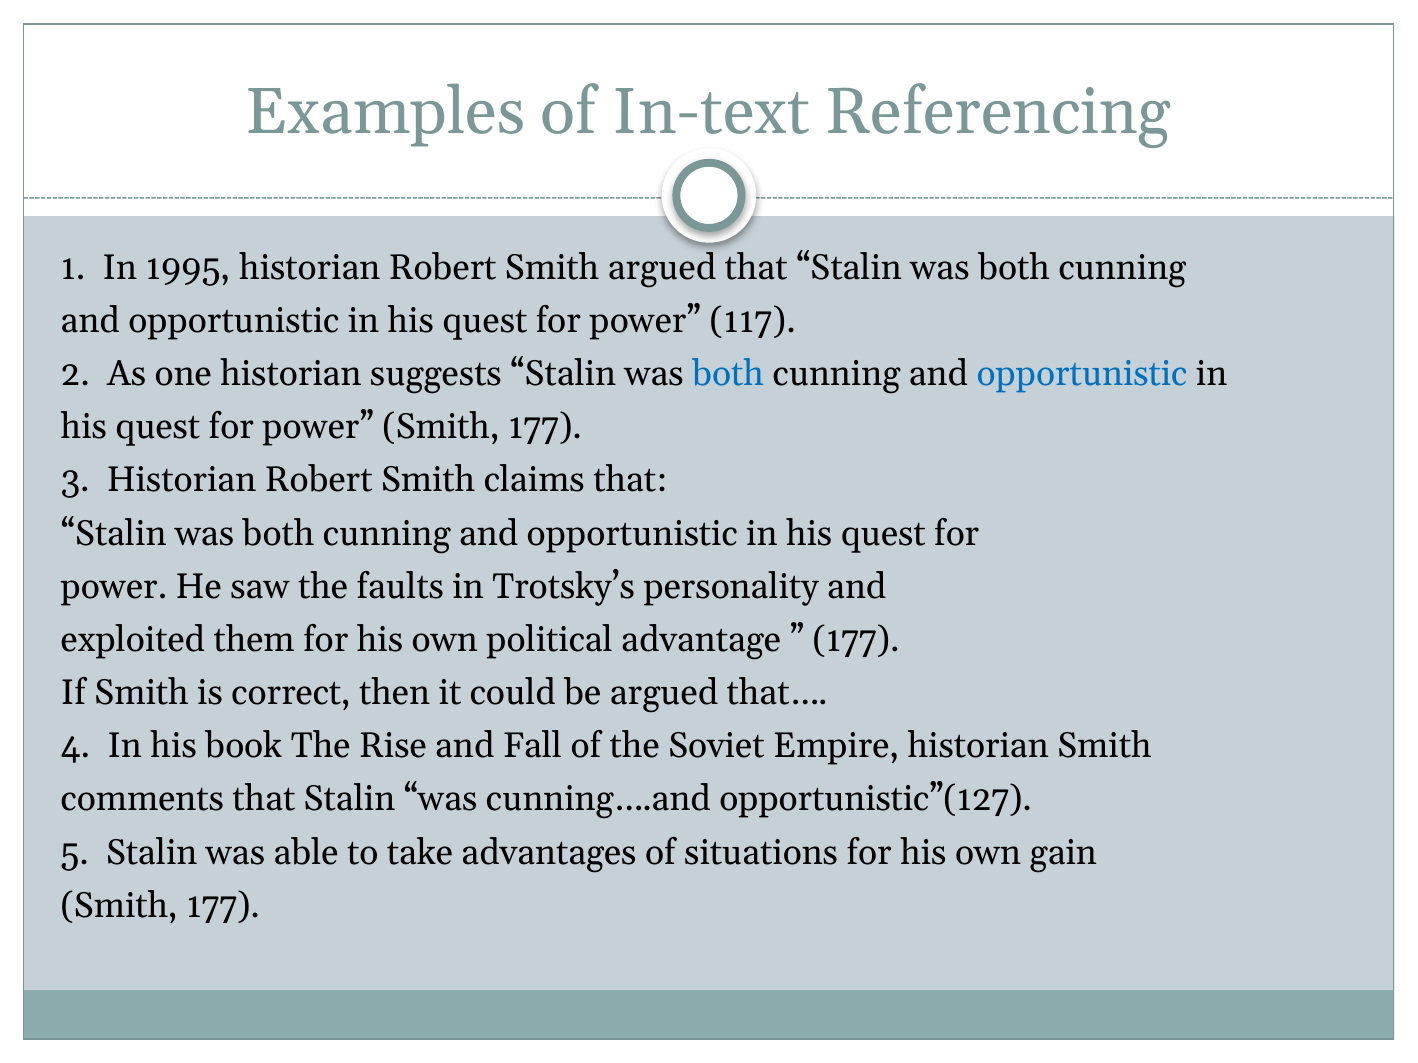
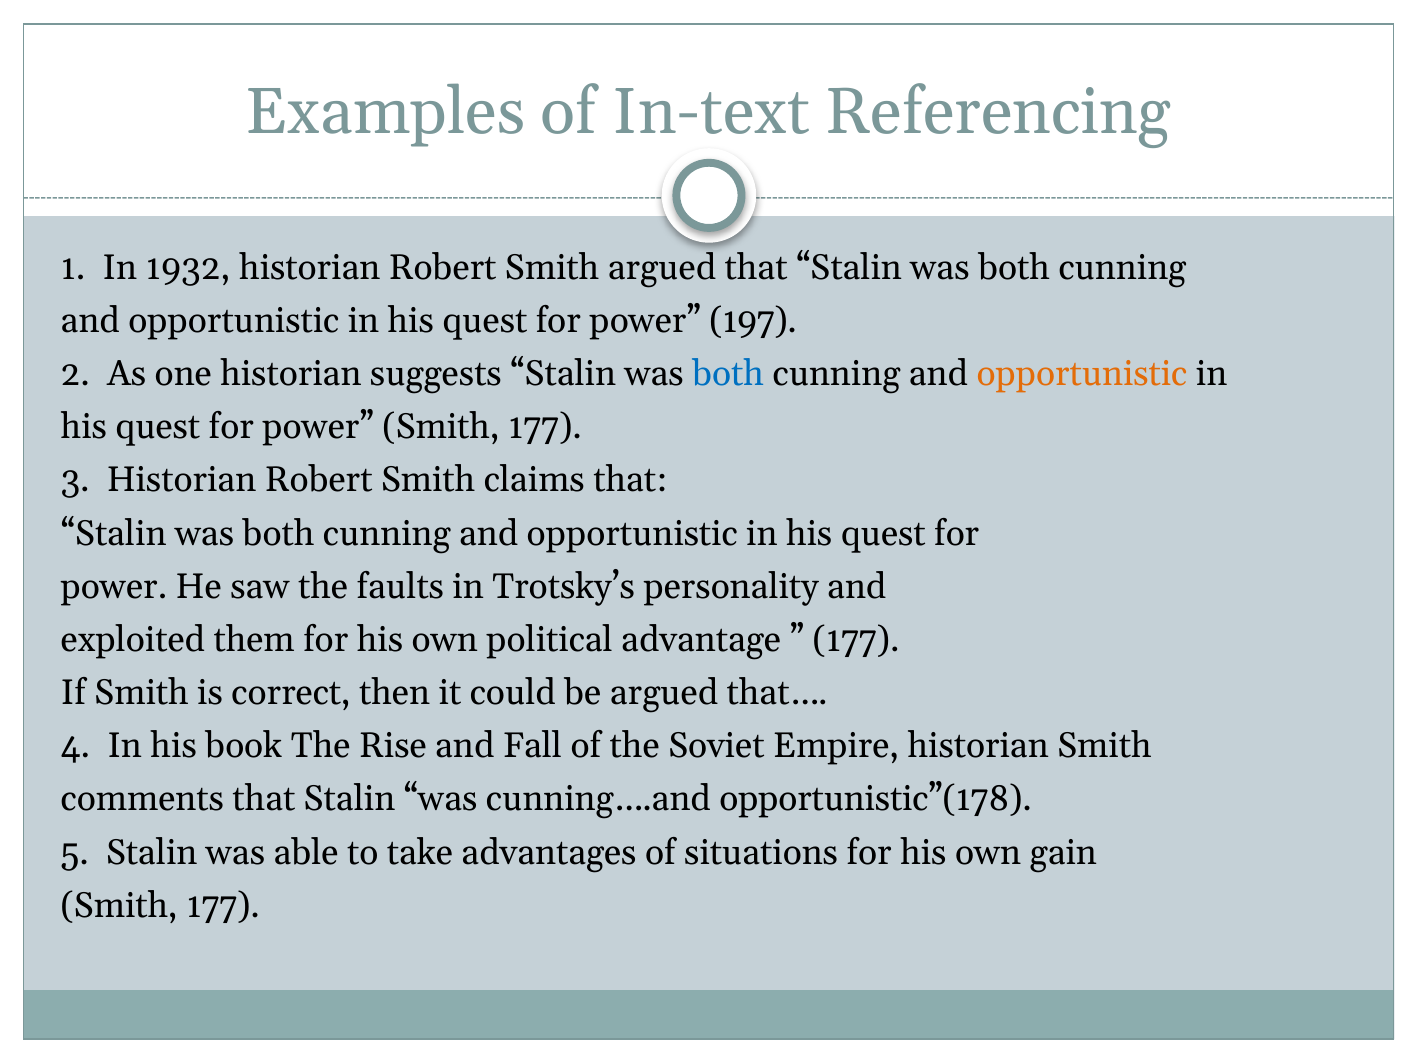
1995: 1995 -> 1932
117: 117 -> 197
opportunistic at (1082, 374) colour: blue -> orange
opportunistic”(127: opportunistic”(127 -> opportunistic”(178
